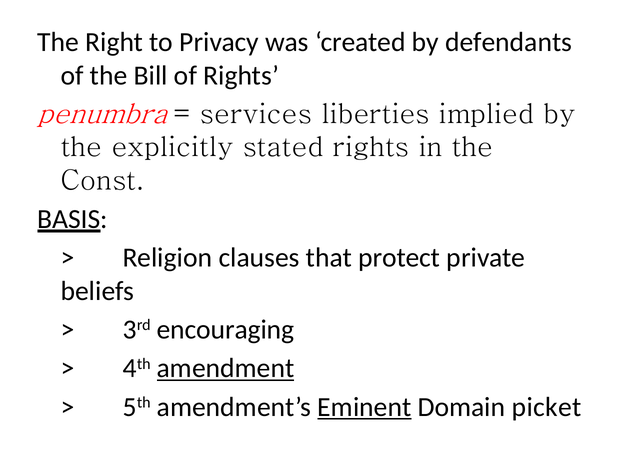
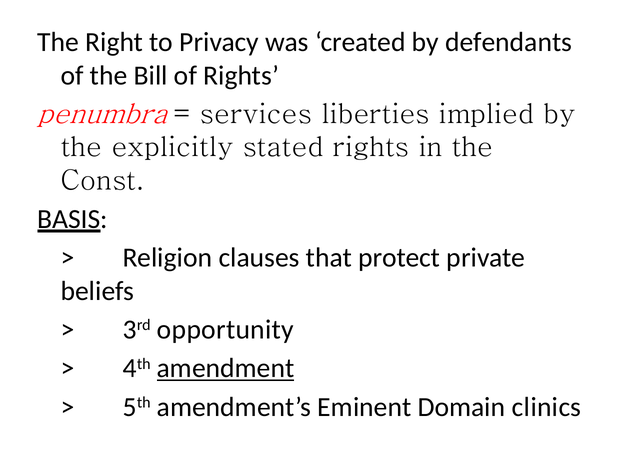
encouraging: encouraging -> opportunity
Eminent underline: present -> none
picket: picket -> clinics
